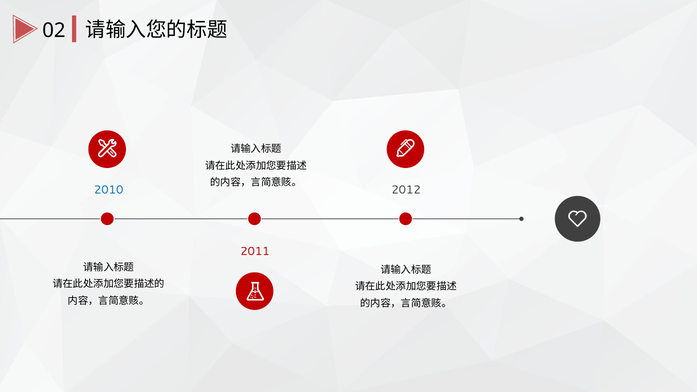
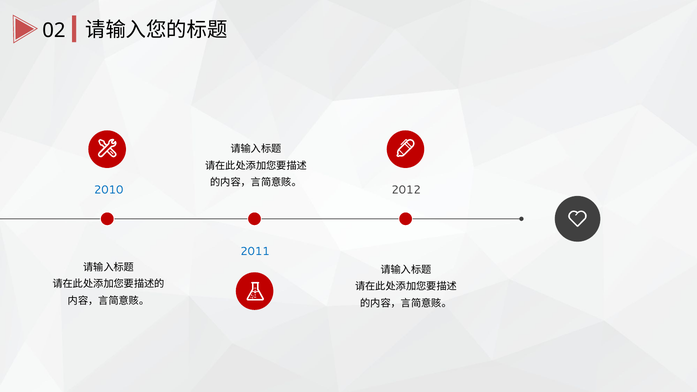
2011 colour: red -> blue
